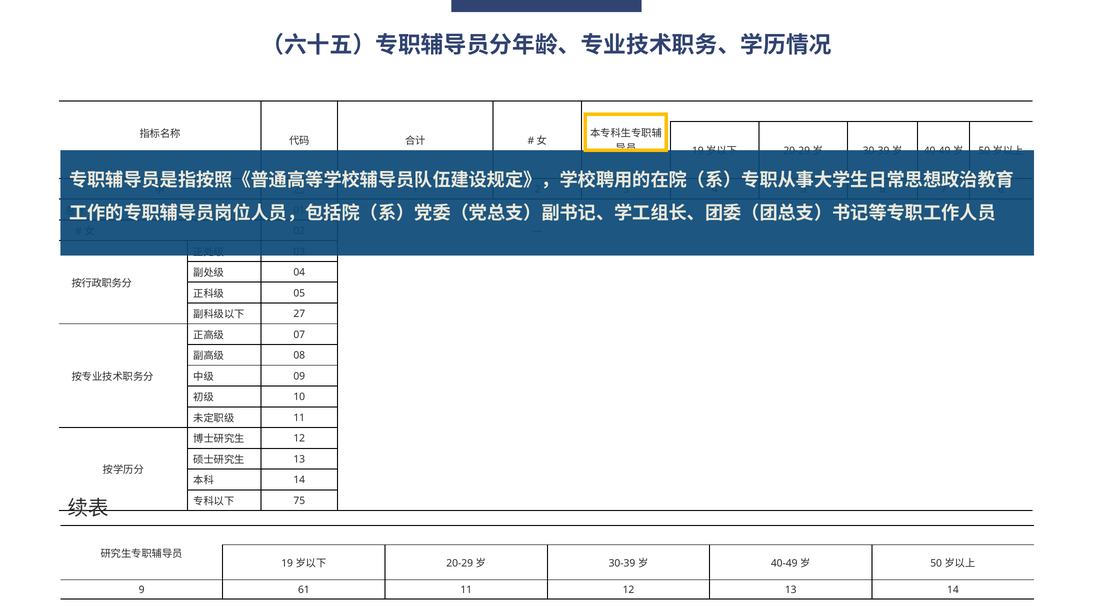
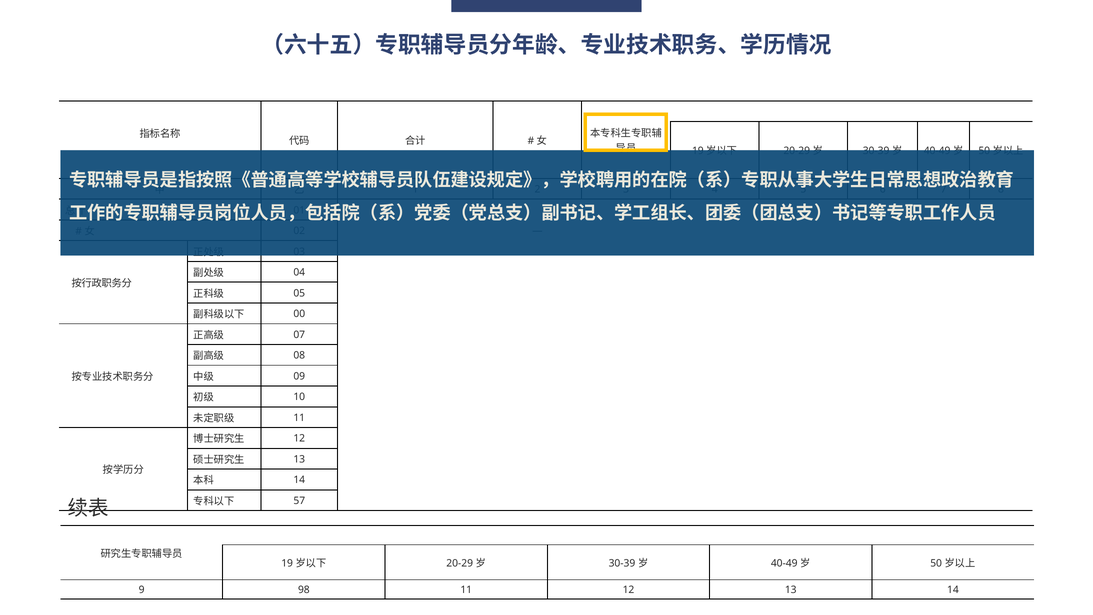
27: 27 -> 00
75: 75 -> 57
61: 61 -> 98
